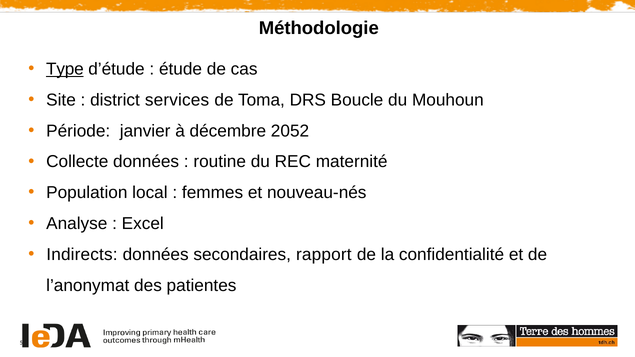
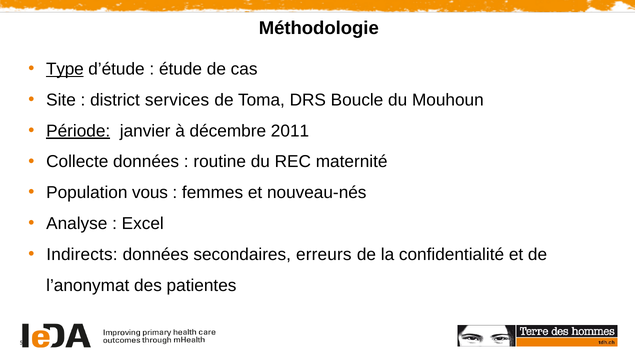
Période underline: none -> present
2052: 2052 -> 2011
local: local -> vous
rapport: rapport -> erreurs
